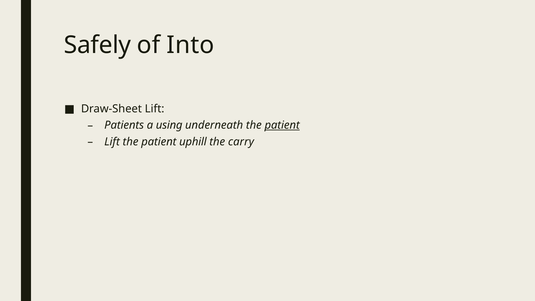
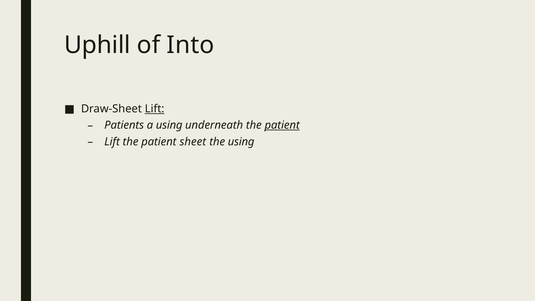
Safely: Safely -> Uphill
Lift at (155, 109) underline: none -> present
uphill: uphill -> sheet
the carry: carry -> using
